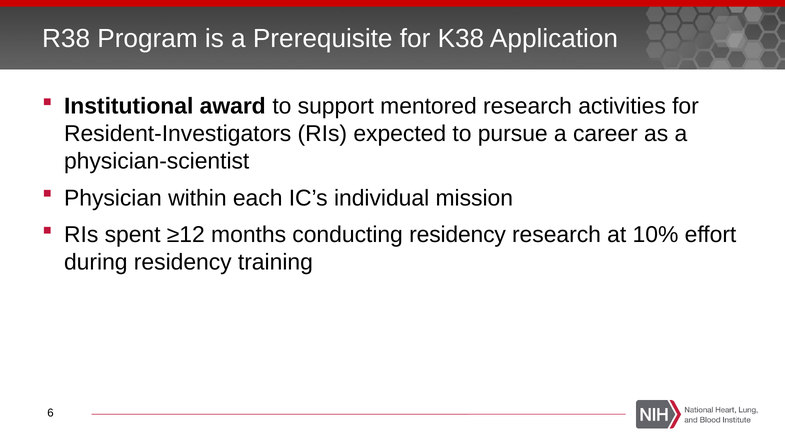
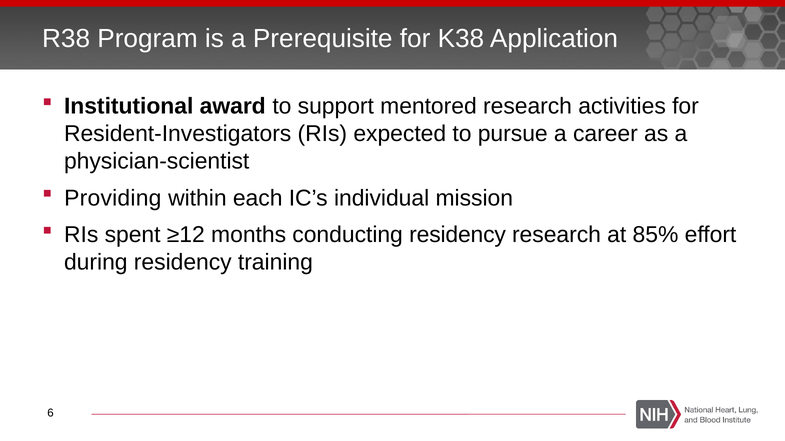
Physician: Physician -> Providing
10%: 10% -> 85%
